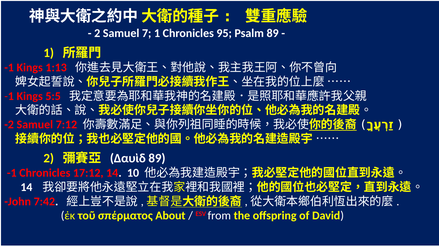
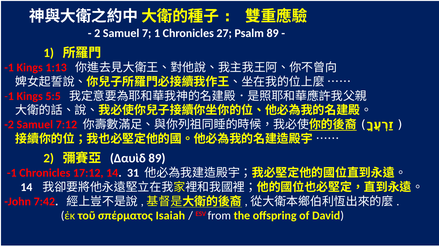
95: 95 -> 27
10: 10 -> 31
About: About -> Isaiah
